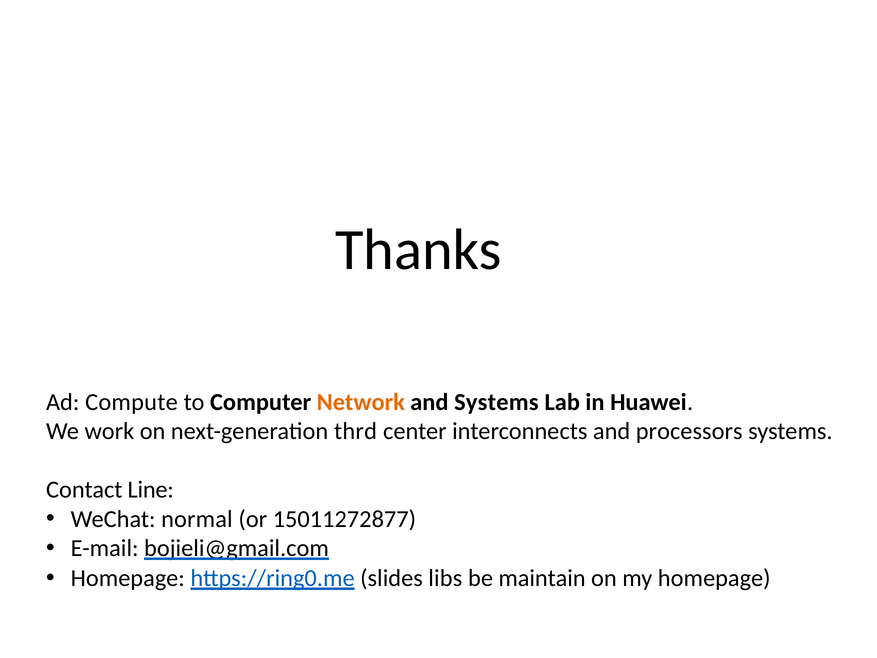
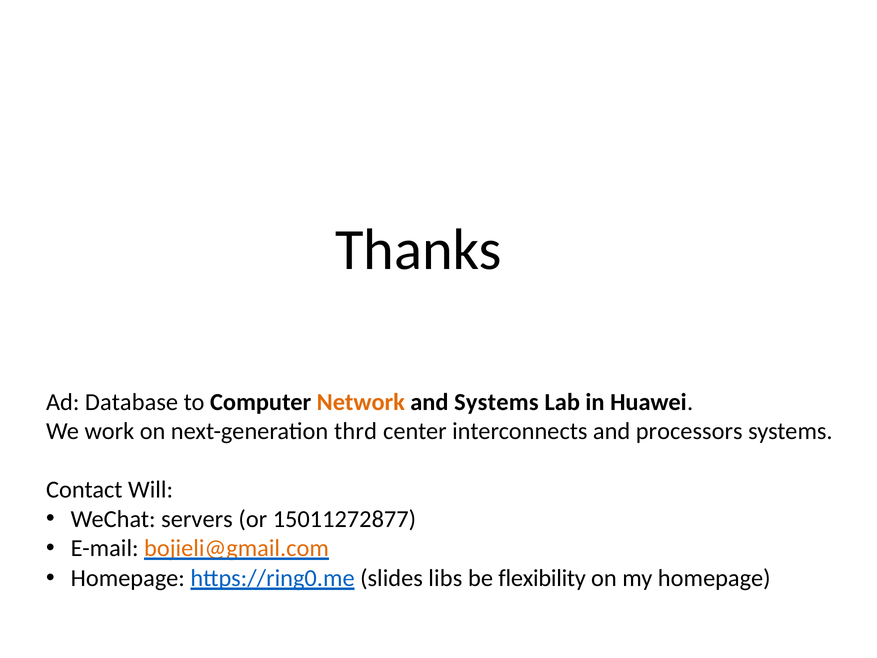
Compute: Compute -> Database
Line: Line -> Will
normal: normal -> servers
bojieli@gmail.com colour: black -> orange
maintain: maintain -> flexibility
